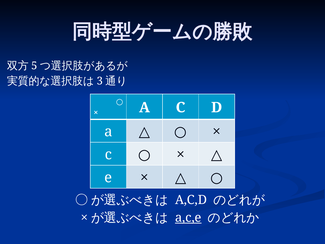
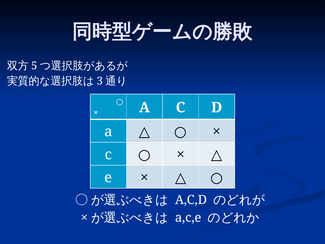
a,c,e underline: present -> none
